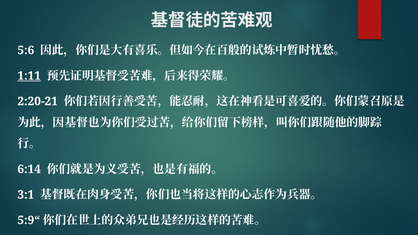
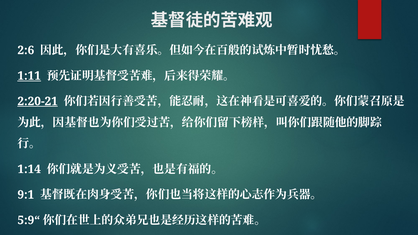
5:6: 5:6 -> 2:6
2:20-21 underline: none -> present
6:14: 6:14 -> 1:14
3:1: 3:1 -> 9:1
